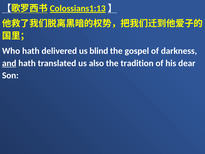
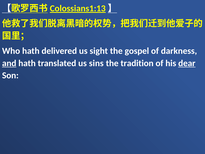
blind: blind -> sight
also: also -> sins
dear underline: none -> present
